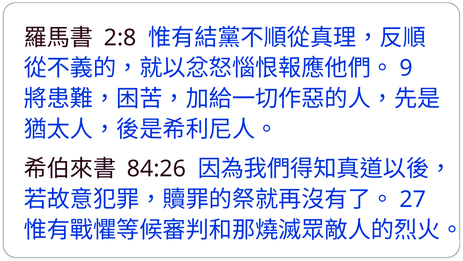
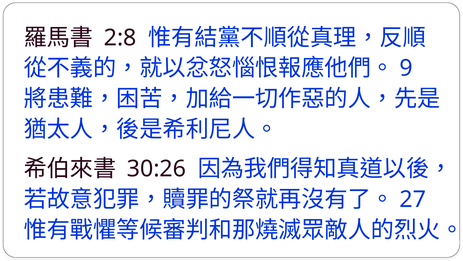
84:26: 84:26 -> 30:26
